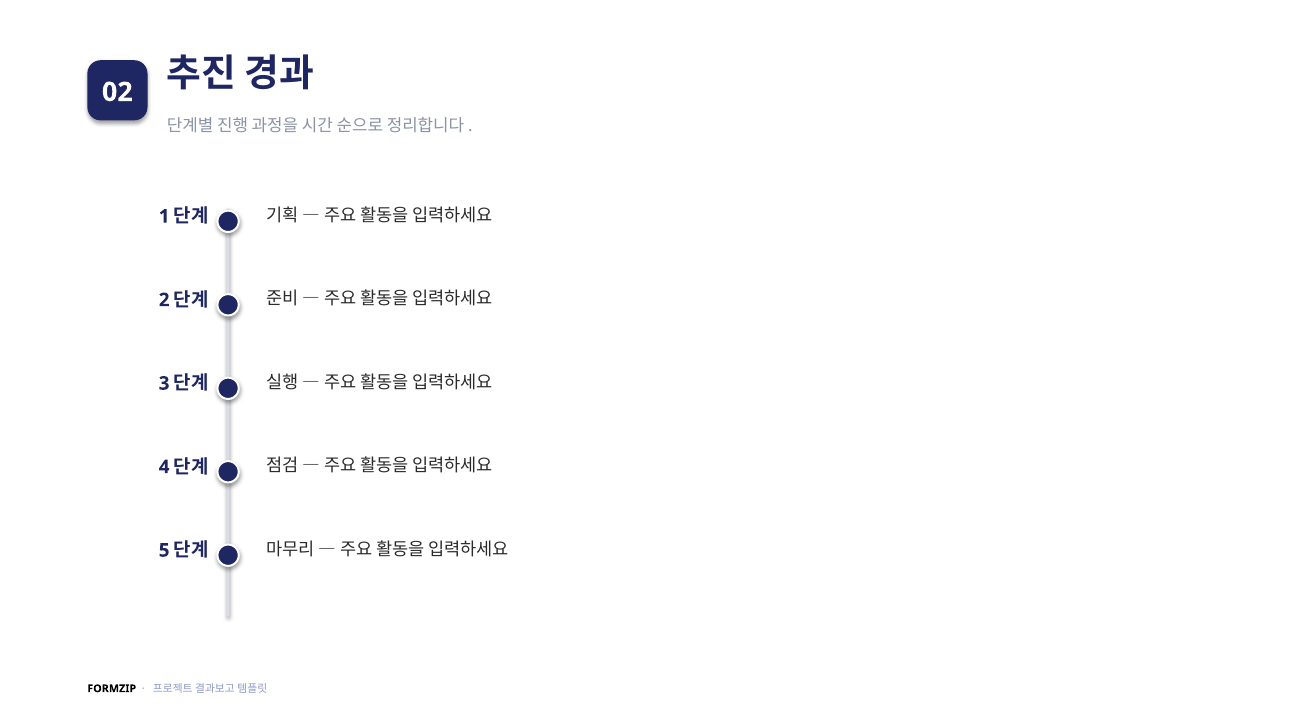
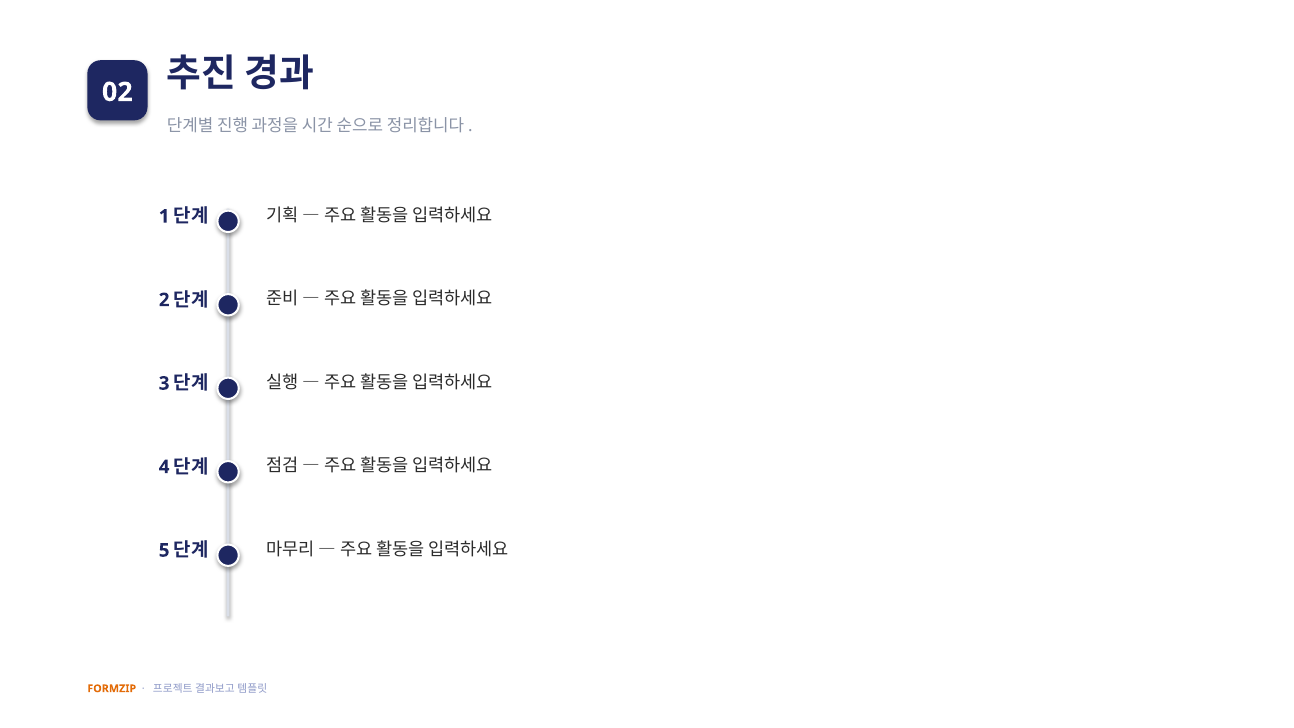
FORMZIP colour: black -> orange
